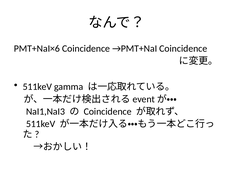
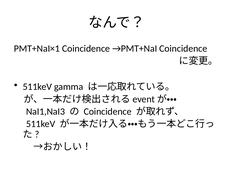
PMT+NaI×6: PMT+NaI×6 -> PMT+NaI×1
